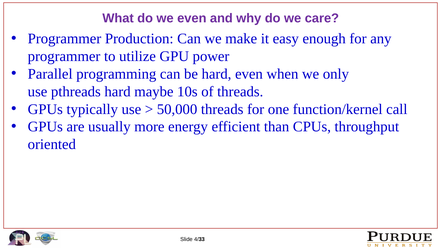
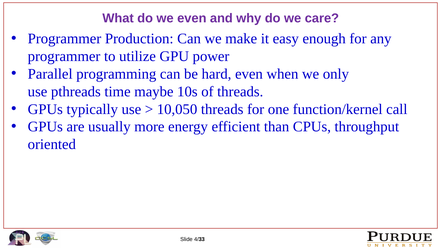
pthreads hard: hard -> time
50,000: 50,000 -> 10,050
